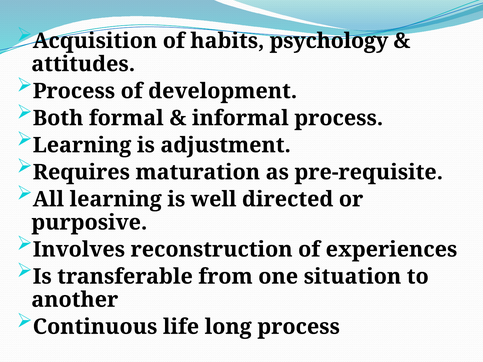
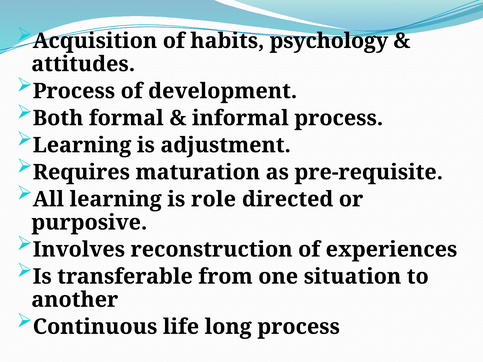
well: well -> role
